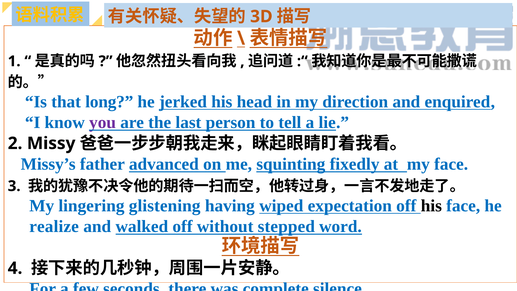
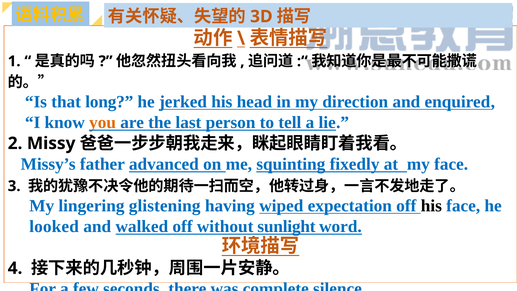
you colour: purple -> orange
realize: realize -> looked
stepped: stepped -> sunlight
